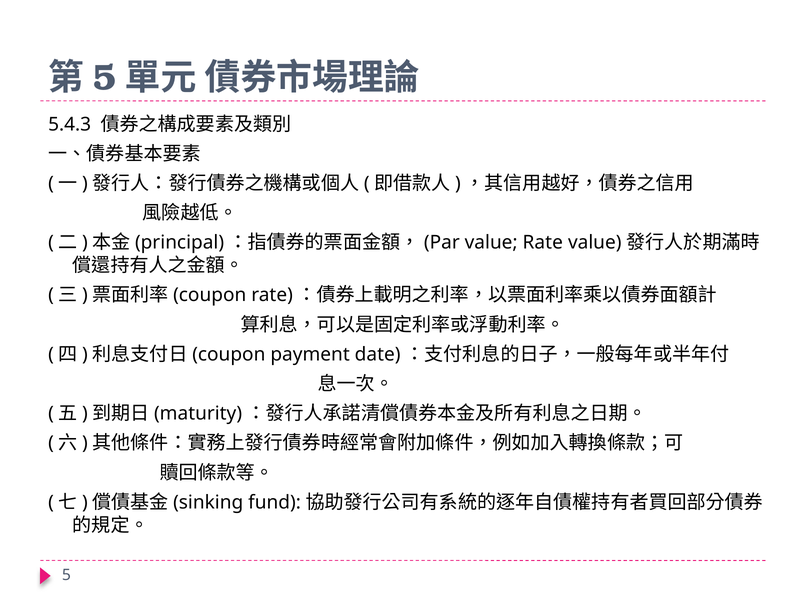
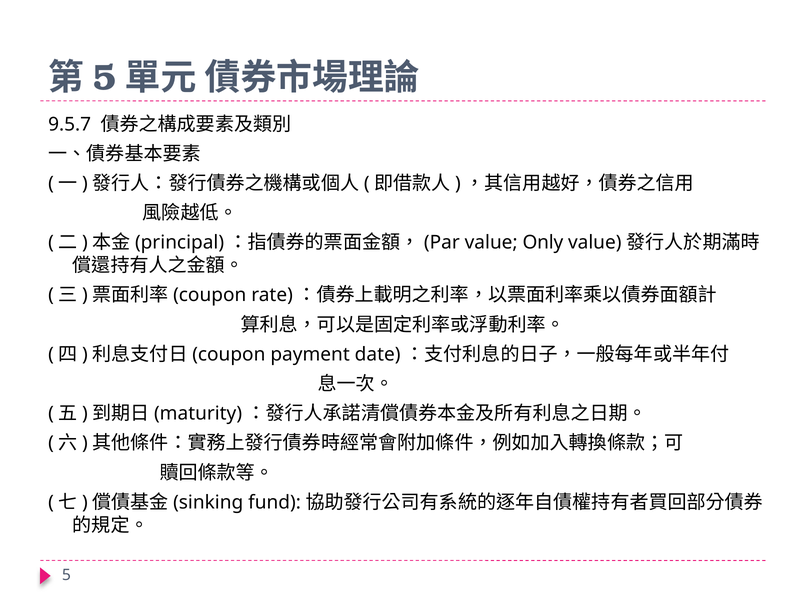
5.4.3: 5.4.3 -> 9.5.7
Rate: Rate -> Only
